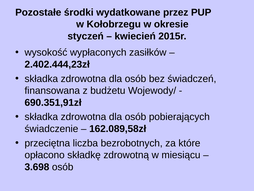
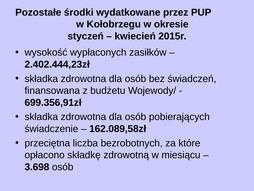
690.351,91zł: 690.351,91zł -> 699.356,91zł
